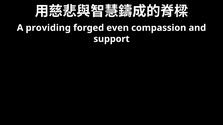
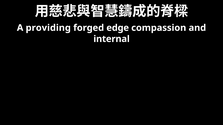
even: even -> edge
support: support -> internal
